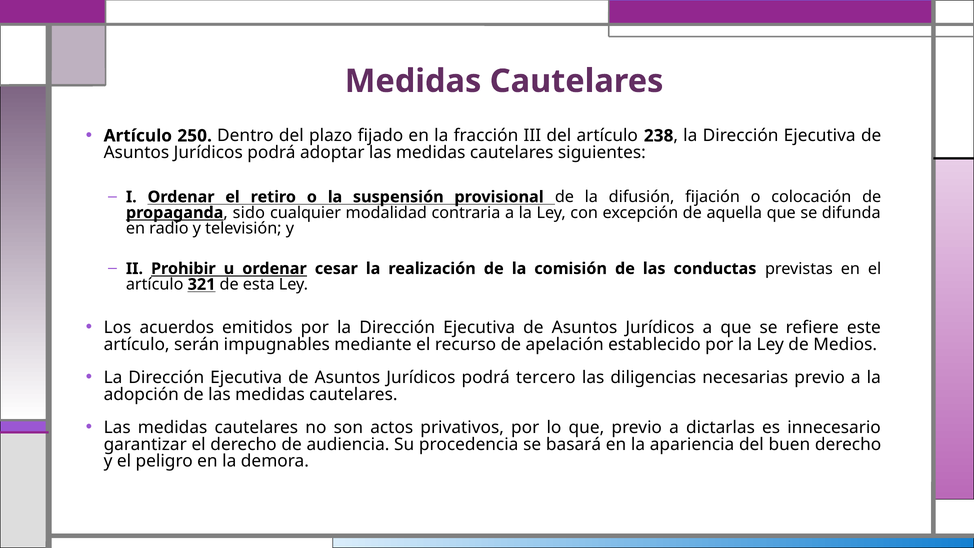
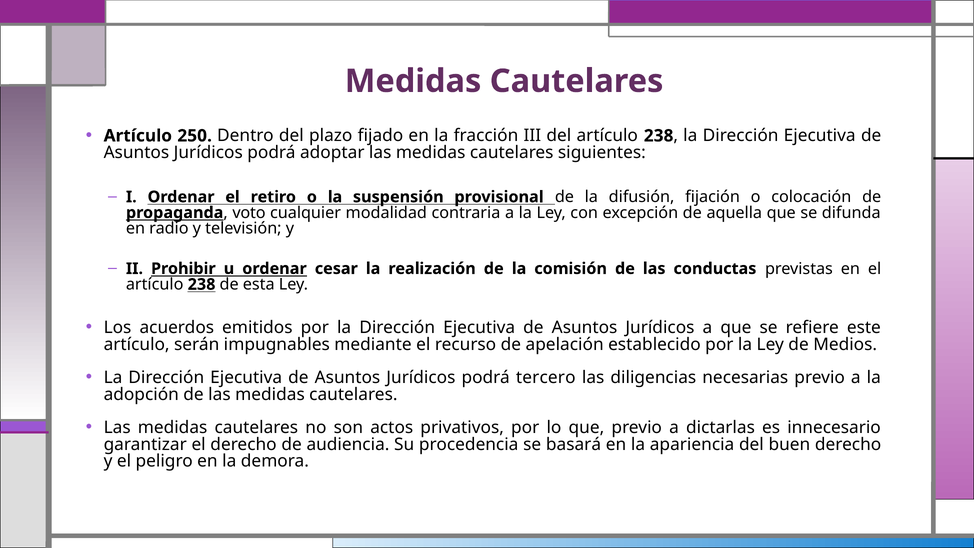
sido: sido -> voto
321 at (202, 284): 321 -> 238
